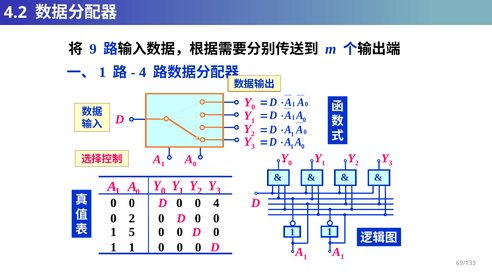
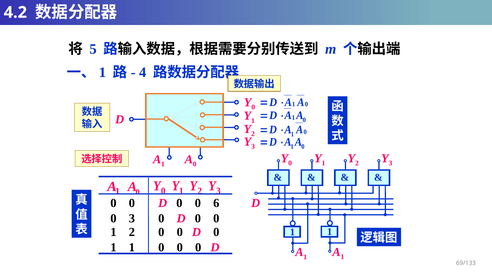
9: 9 -> 5
0 4: 4 -> 6
0 2: 2 -> 3
1 5: 5 -> 2
